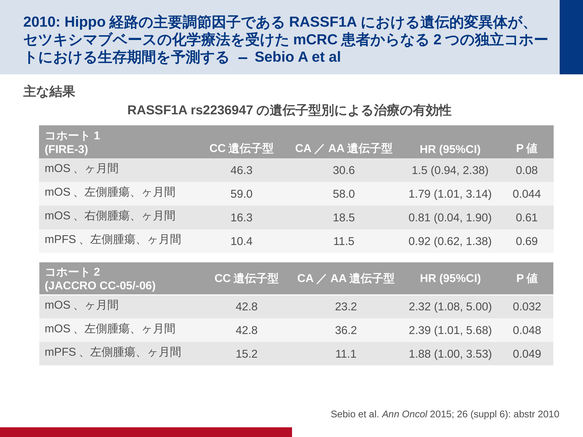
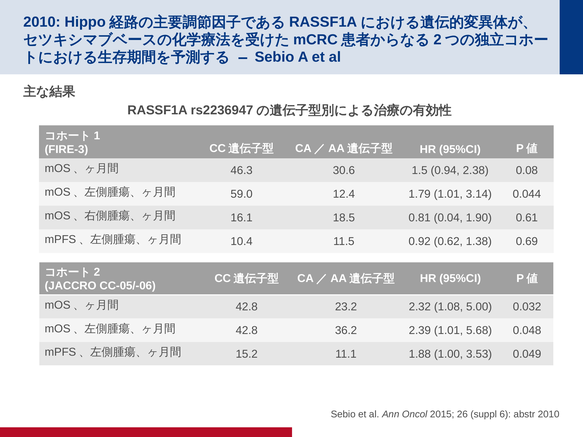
58.0: 58.0 -> 12.4
16.3: 16.3 -> 16.1
